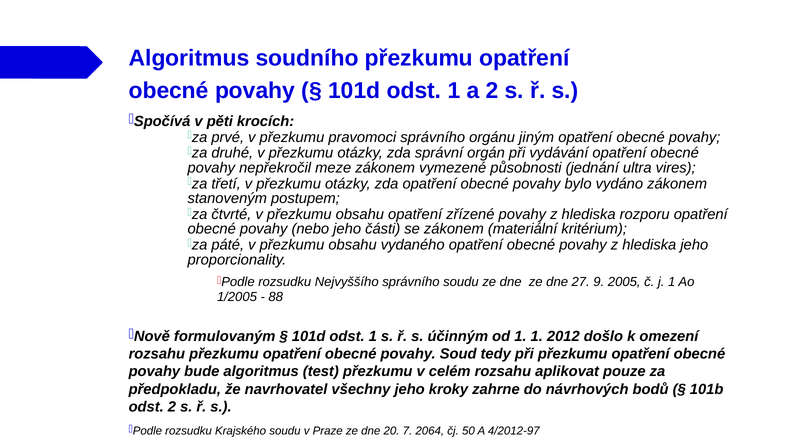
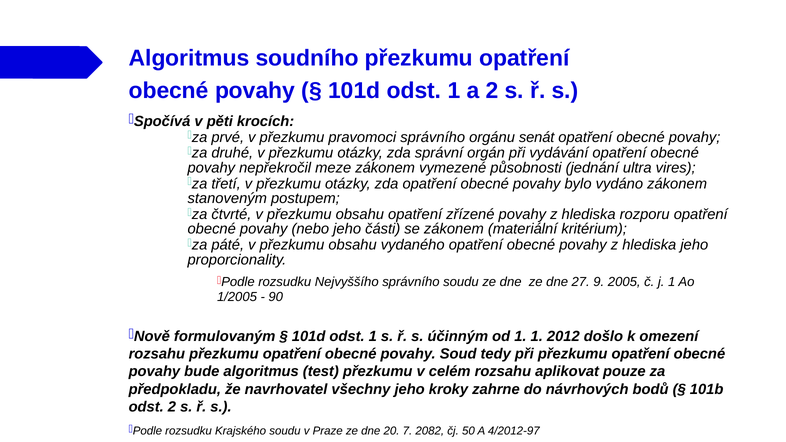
jiným: jiným -> senát
88: 88 -> 90
2064: 2064 -> 2082
